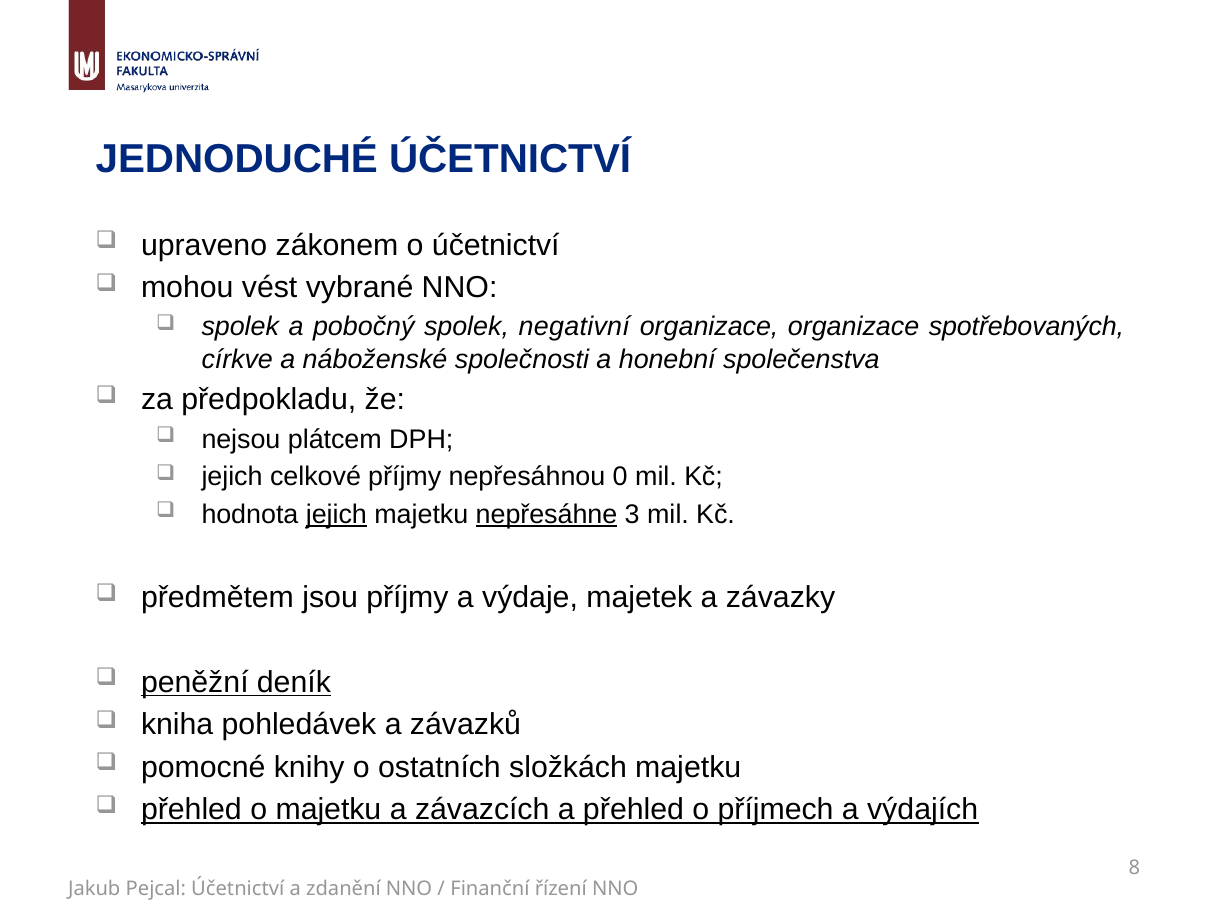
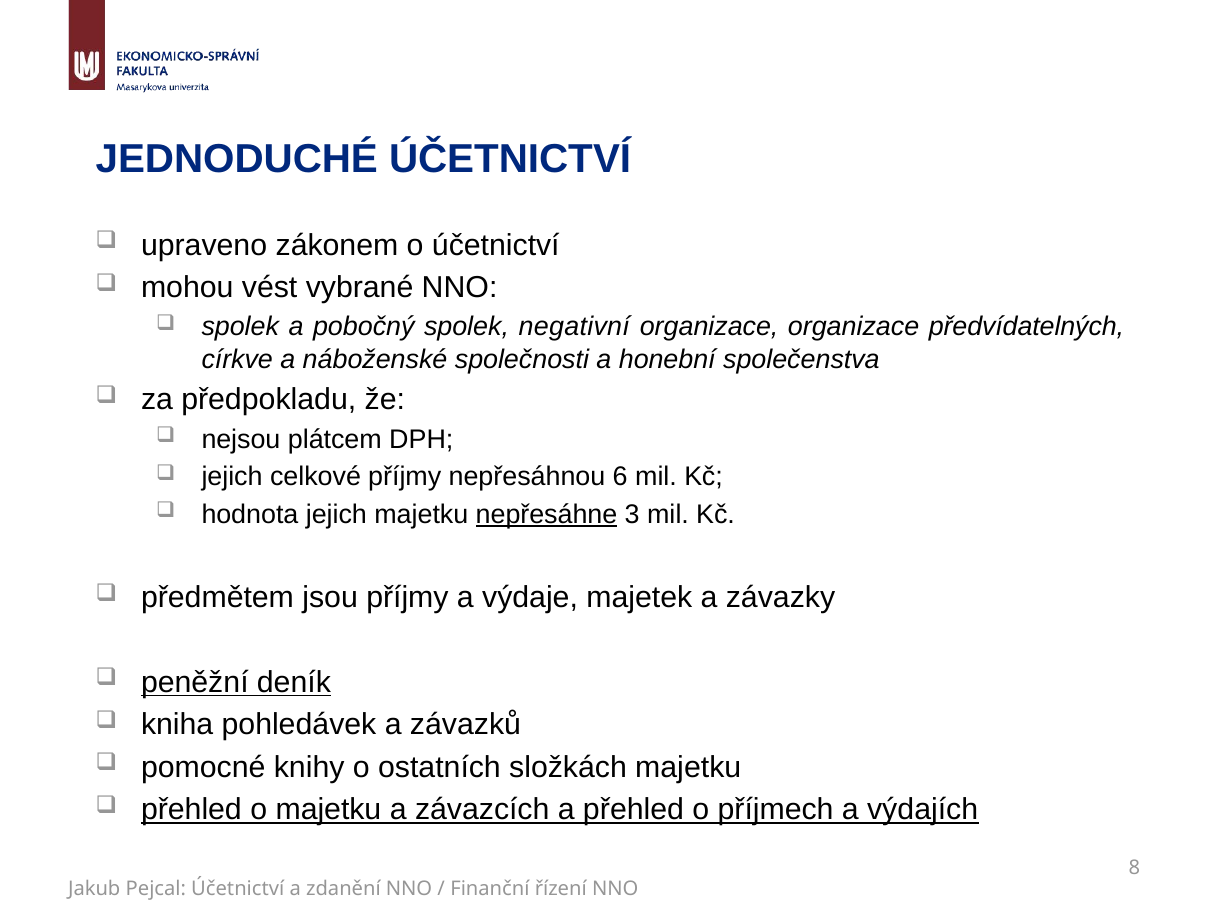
spotřebovaných: spotřebovaných -> předvídatelných
0: 0 -> 6
jejich at (336, 515) underline: present -> none
